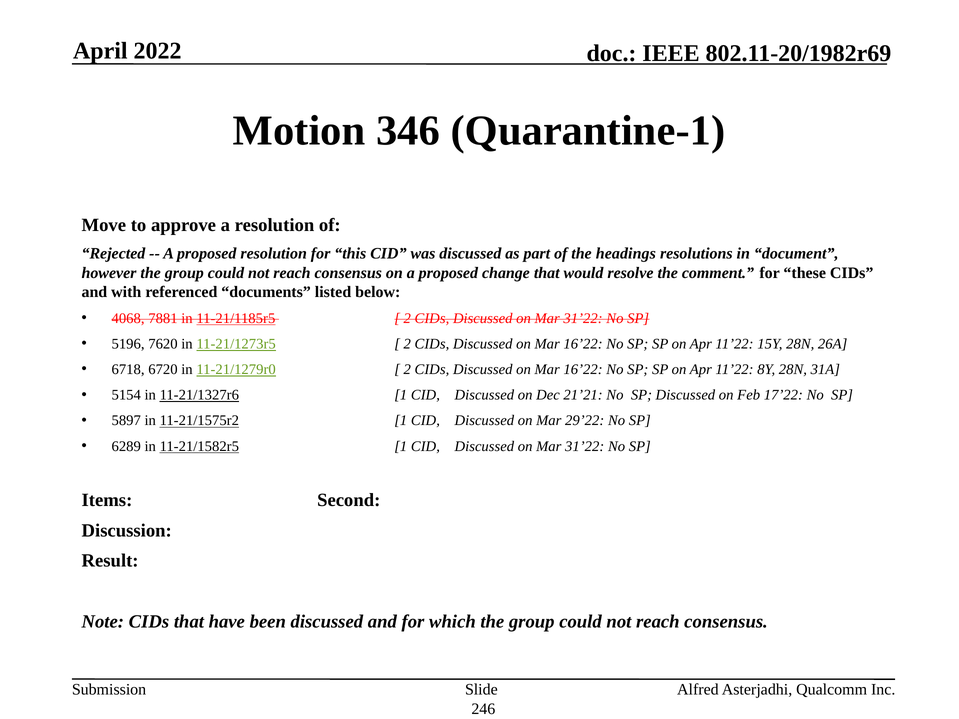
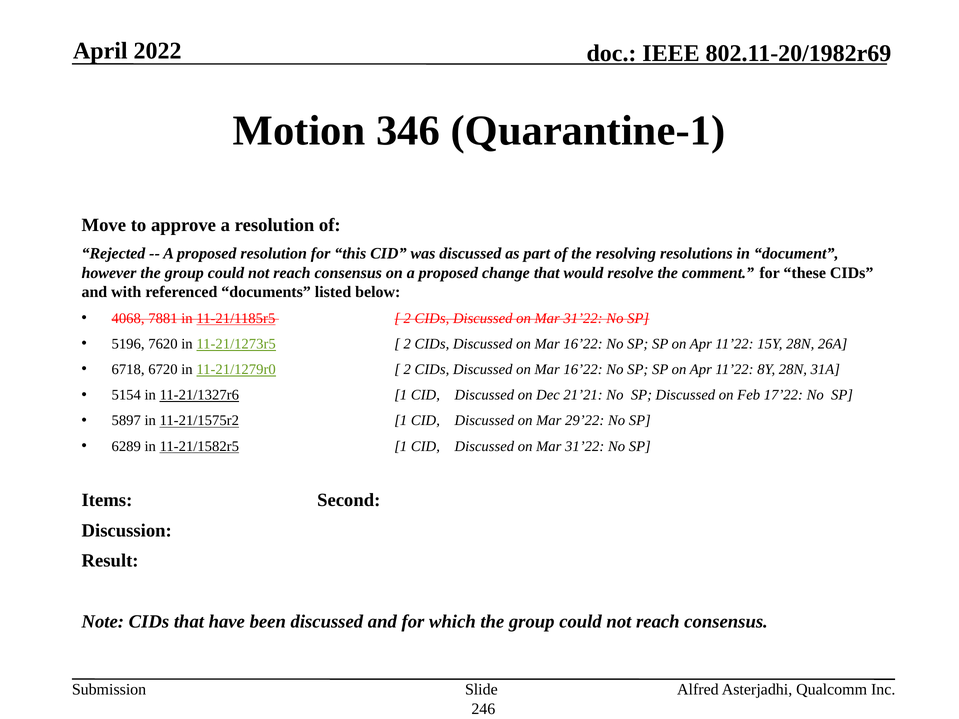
headings: headings -> resolving
